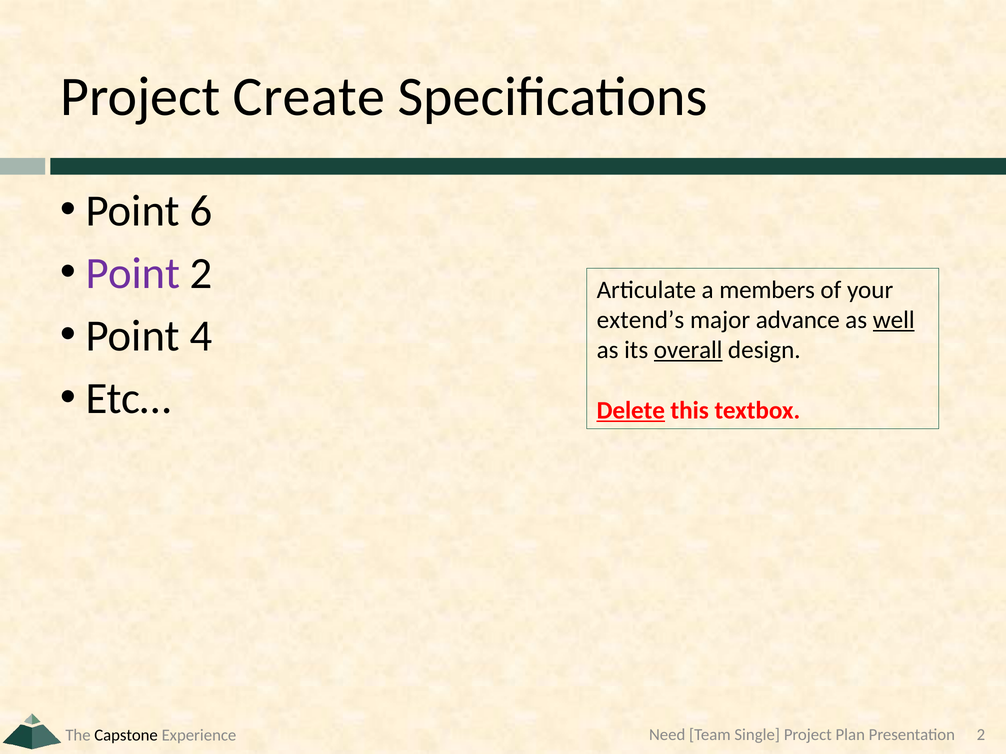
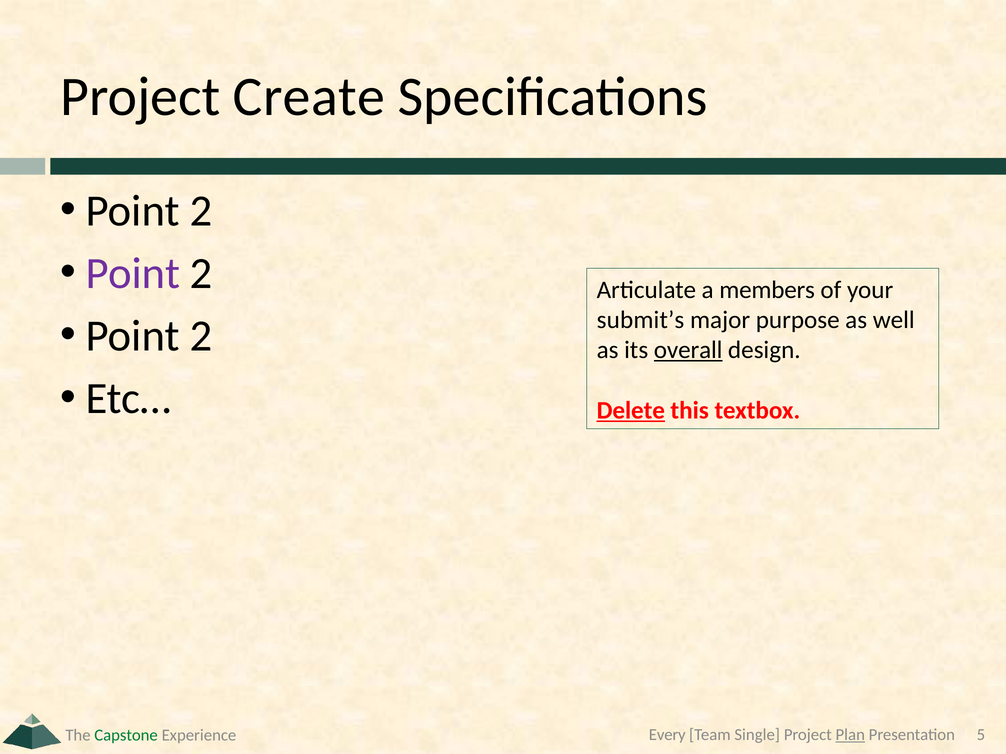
6 at (201, 211): 6 -> 2
extend’s: extend’s -> submit’s
advance: advance -> purpose
well underline: present -> none
4 at (201, 336): 4 -> 2
Need: Need -> Every
Plan underline: none -> present
Presentation 2: 2 -> 5
Capstone colour: black -> green
